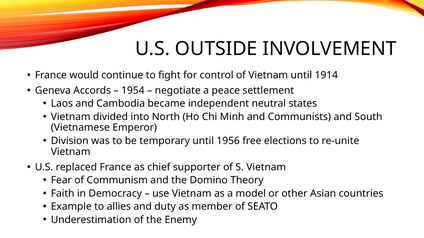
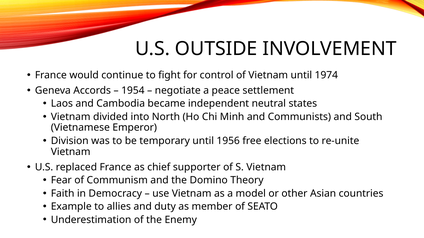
1914: 1914 -> 1974
